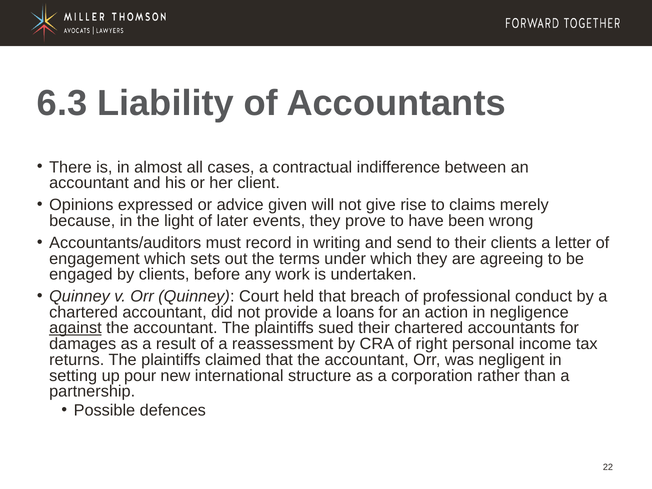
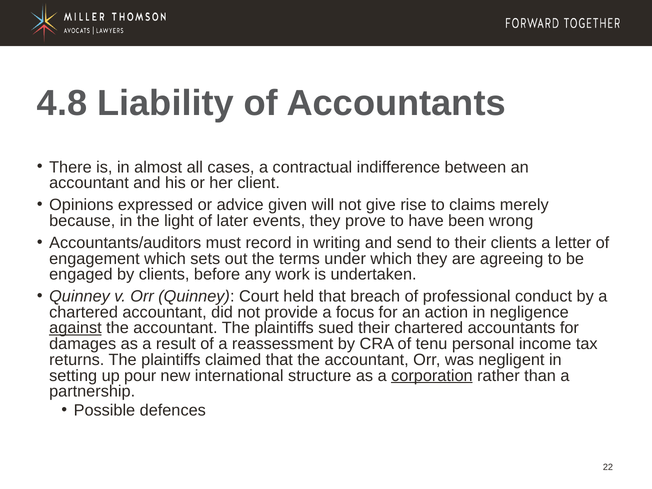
6.3: 6.3 -> 4.8
loans: loans -> focus
right: right -> tenu
corporation underline: none -> present
